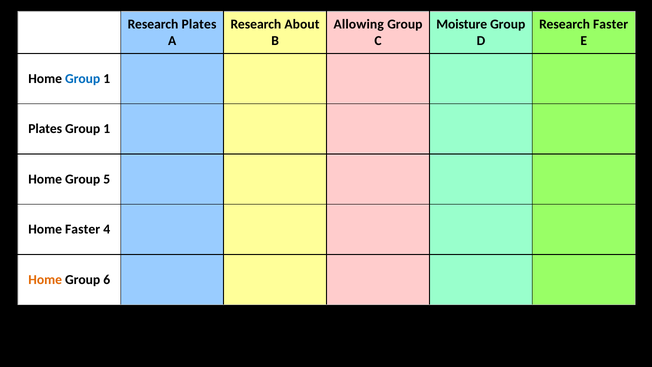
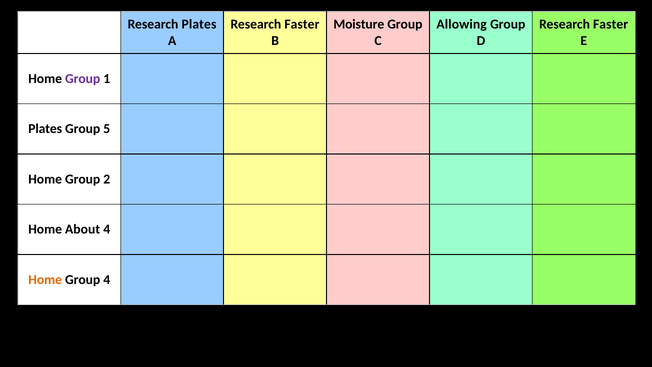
About at (302, 24): About -> Faster
Allowing: Allowing -> Moisture
Moisture: Moisture -> Allowing
Group at (83, 79) colour: blue -> purple
1 at (107, 129): 1 -> 5
5: 5 -> 2
Home Faster: Faster -> About
Group 6: 6 -> 4
